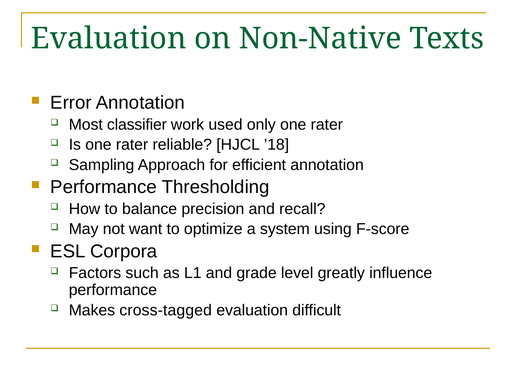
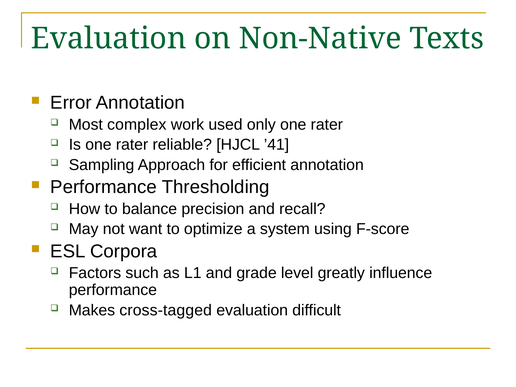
classifier: classifier -> complex
’18: ’18 -> ’41
